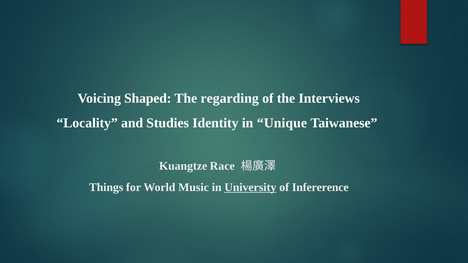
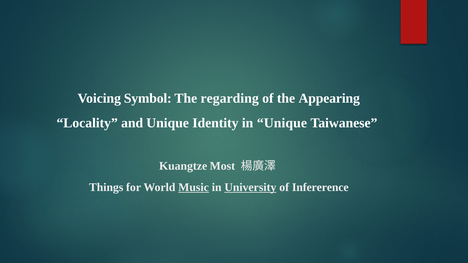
Shaped: Shaped -> Symbol
Interviews: Interviews -> Appearing
and Studies: Studies -> Unique
Race: Race -> Most
Music underline: none -> present
